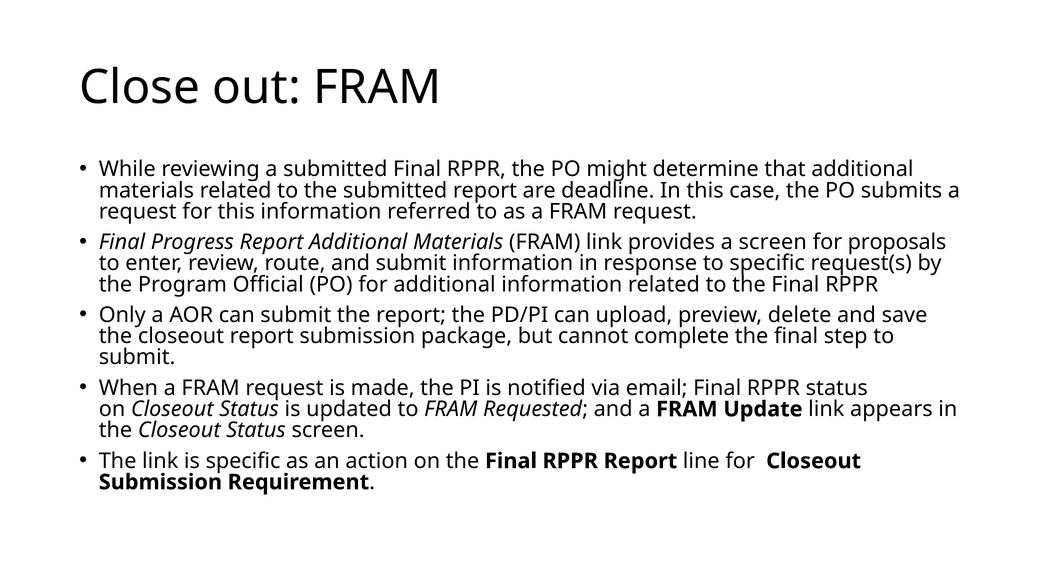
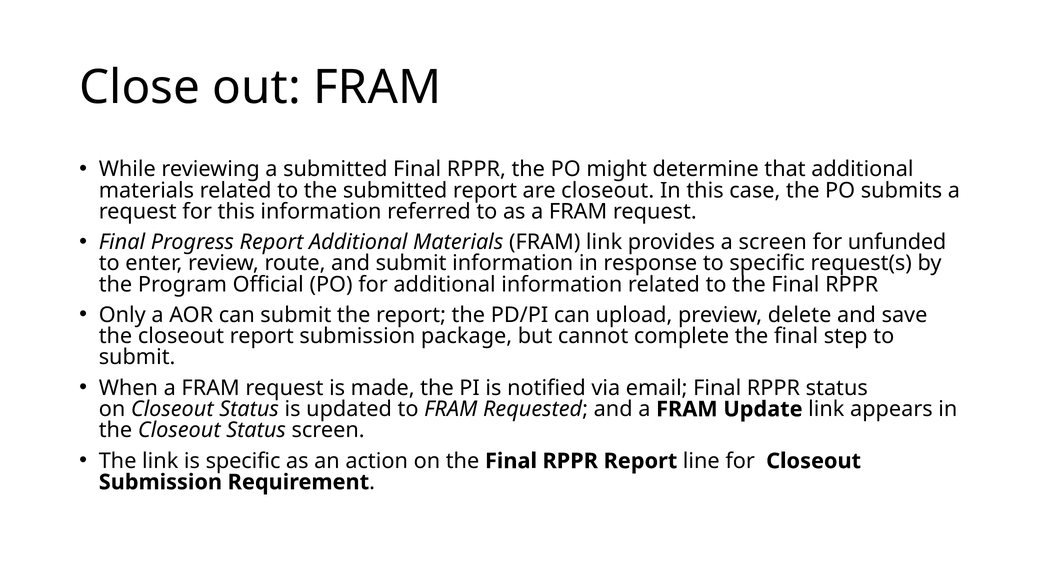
are deadline: deadline -> closeout
proposals: proposals -> unfunded
